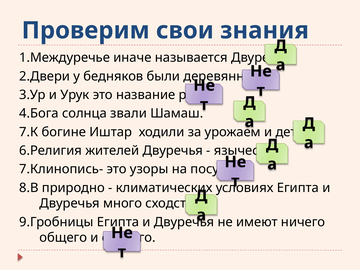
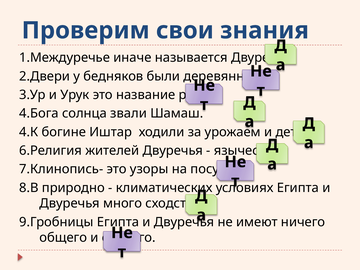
7.К: 7.К -> 4.К
